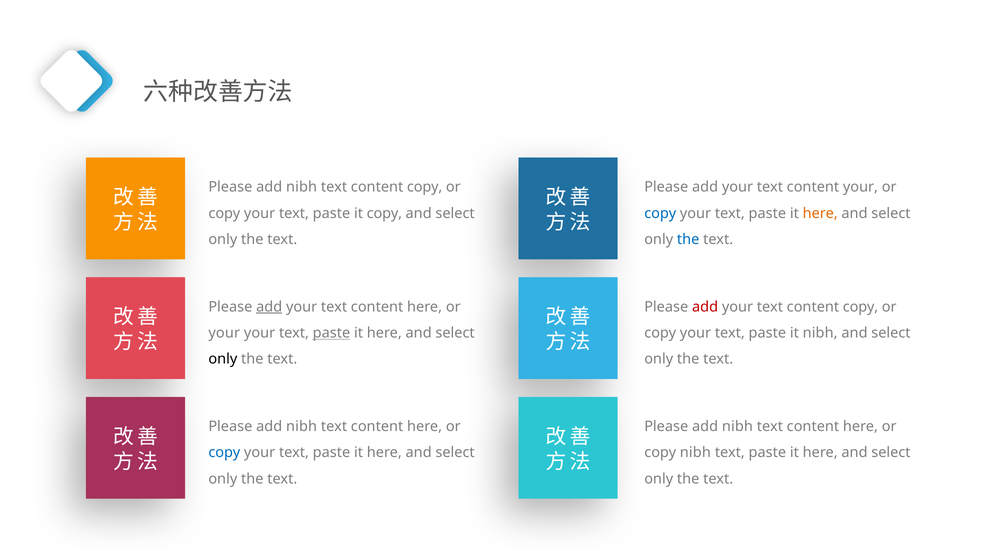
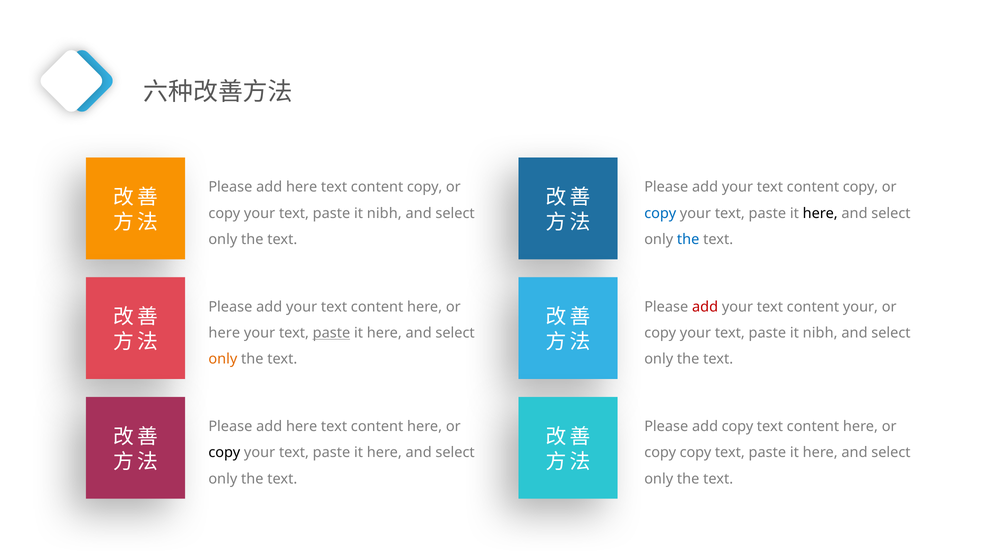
nibh at (302, 187): nibh -> here
your text content your: your -> copy
copy at (384, 213): copy -> nibh
here at (820, 213) colour: orange -> black
add at (269, 307) underline: present -> none
your text content copy: copy -> your
your at (224, 333): your -> here
only at (223, 359) colour: black -> orange
nibh at (302, 426): nibh -> here
nibh at (737, 426): nibh -> copy
copy at (224, 452) colour: blue -> black
copy nibh: nibh -> copy
